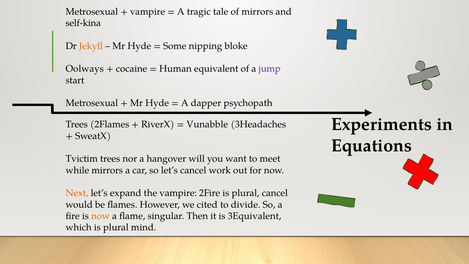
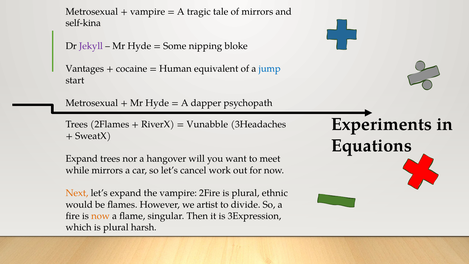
Jekyll colour: orange -> purple
Oolways: Oolways -> Vantages
jump colour: purple -> blue
Tvictim at (82, 159): Tvictim -> Expand
plural cancel: cancel -> ethnic
cited: cited -> artist
3Equivalent: 3Equivalent -> 3Expression
mind: mind -> harsh
